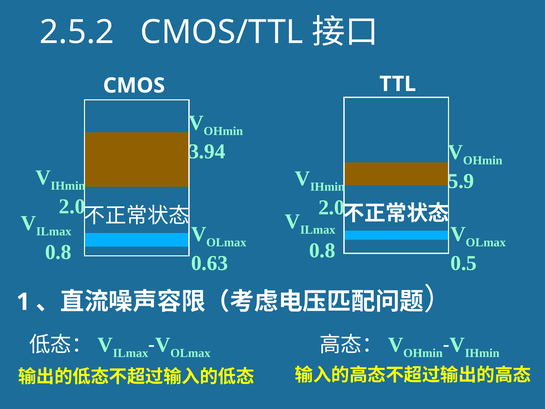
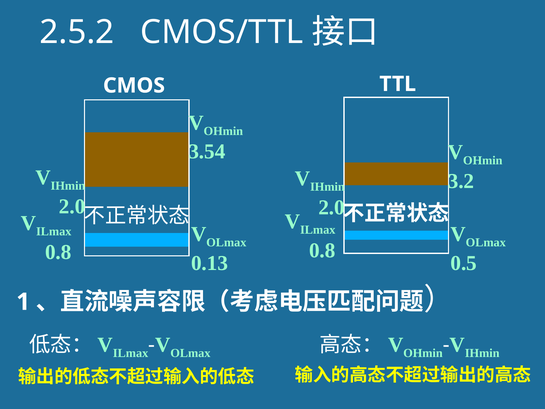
3.94: 3.94 -> 3.54
5.9: 5.9 -> 3.2
0.63: 0.63 -> 0.13
